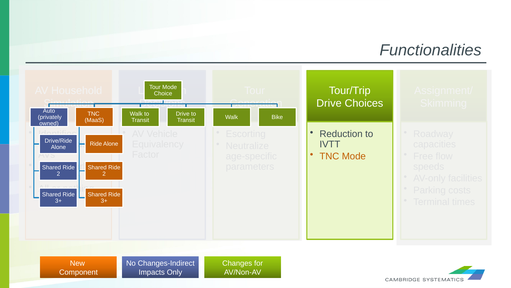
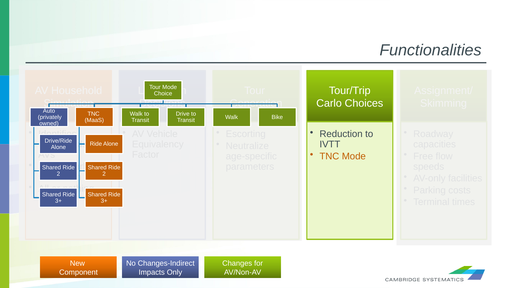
Drive at (329, 103): Drive -> Carlo
